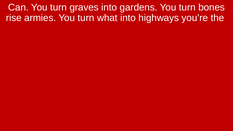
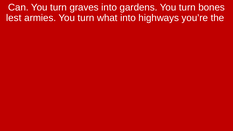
rise: rise -> lest
